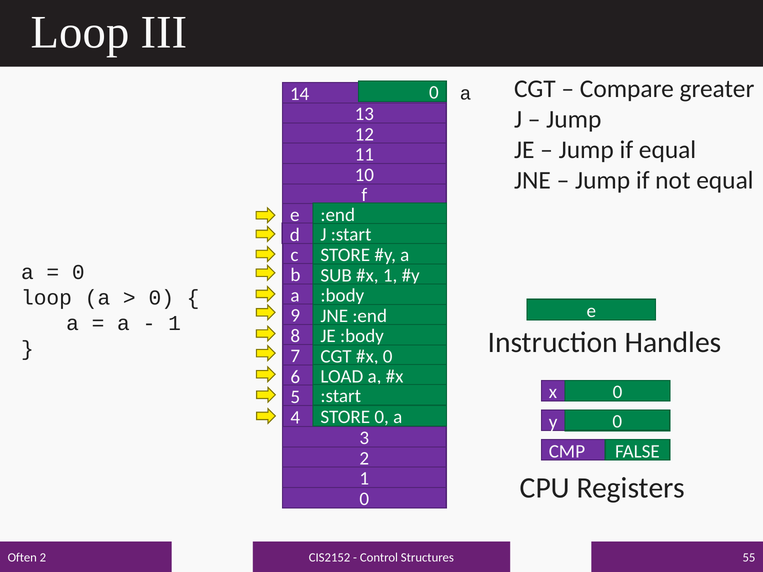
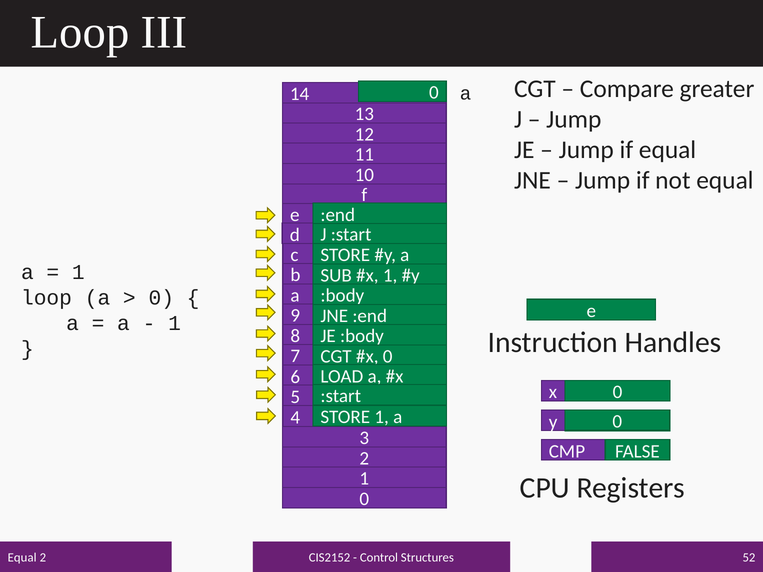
0 at (78, 272): 0 -> 1
0 at (382, 417): 0 -> 1
55: 55 -> 52
Often at (22, 558): Often -> Equal
